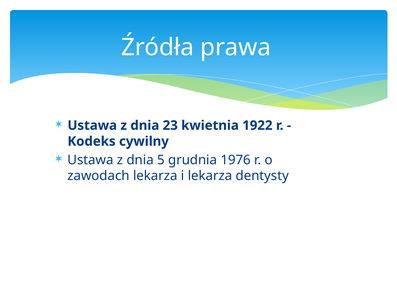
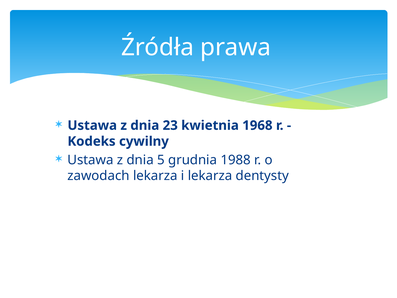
1922: 1922 -> 1968
1976: 1976 -> 1988
